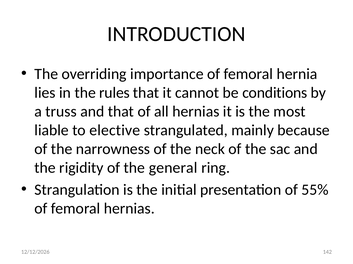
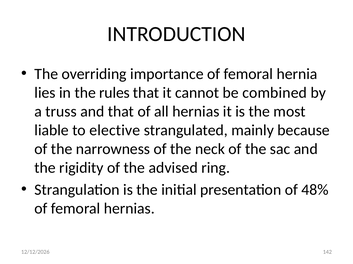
conditions: conditions -> combined
general: general -> advised
55%: 55% -> 48%
